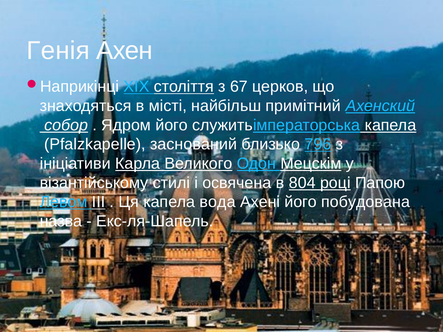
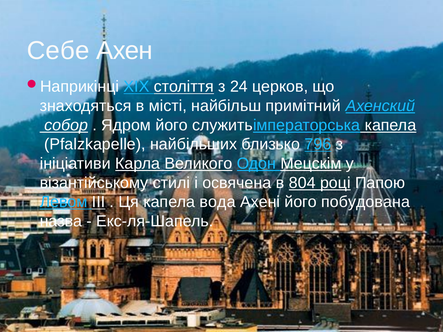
Генія: Генія -> Себе
67: 67 -> 24
заснований: заснований -> найбільших
